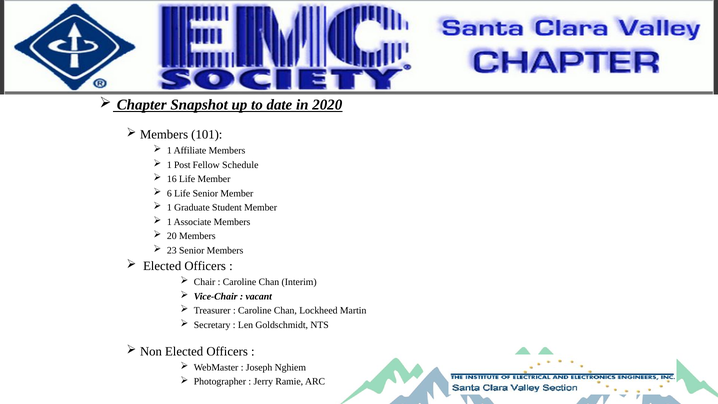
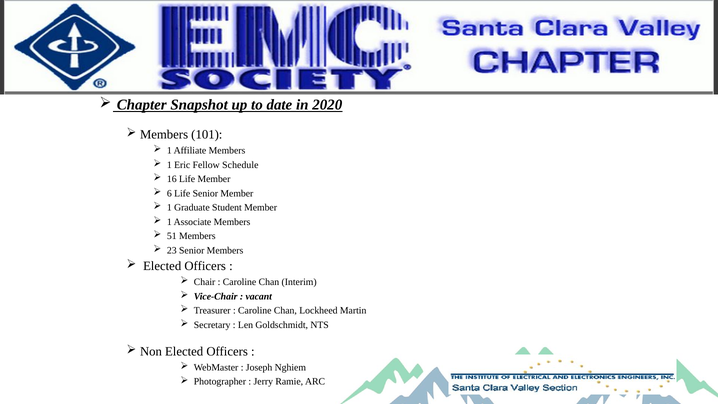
Post: Post -> Eric
20: 20 -> 51
